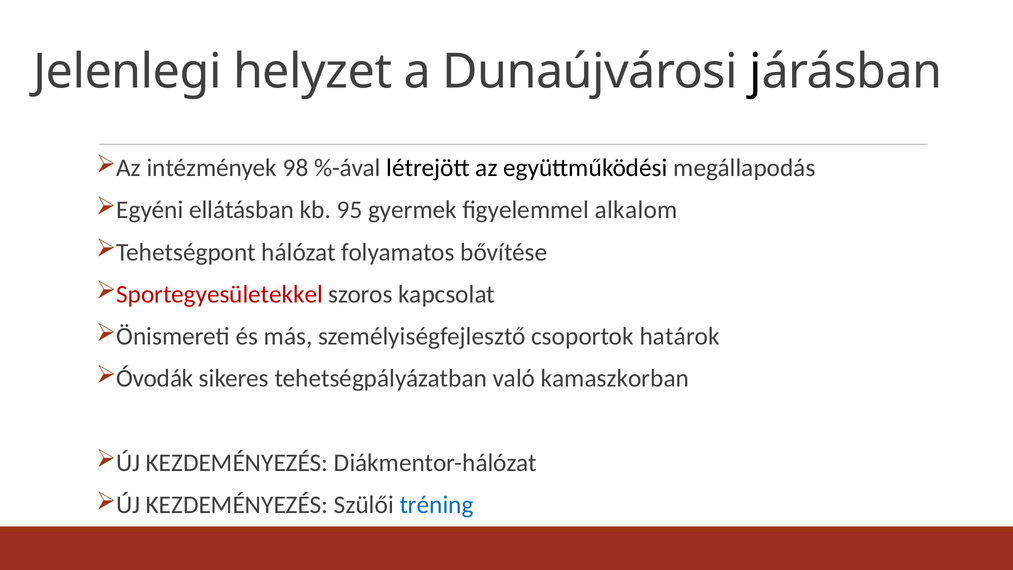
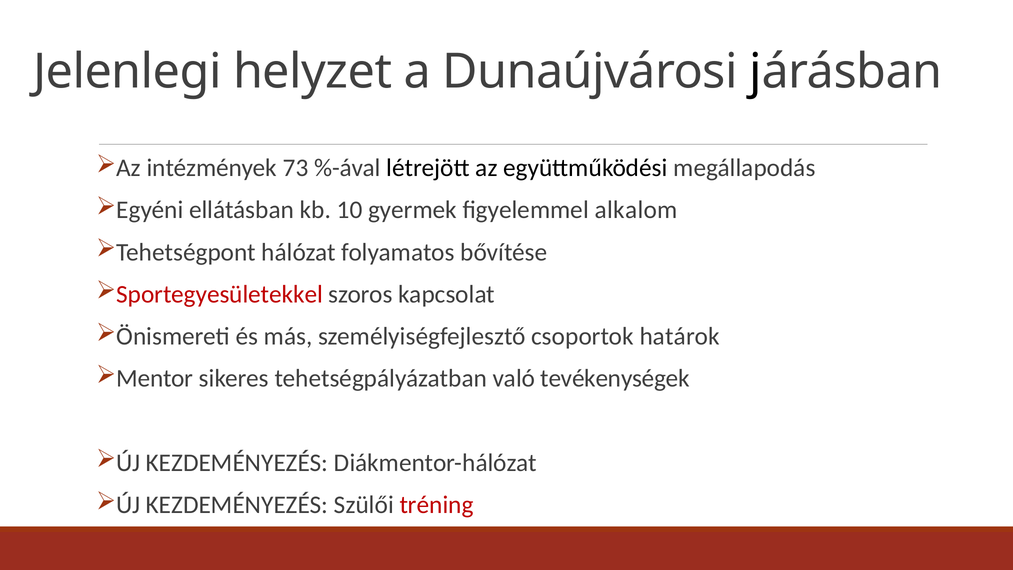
98: 98 -> 73
95: 95 -> 10
Óvodák: Óvodák -> Mentor
kamaszkorban: kamaszkorban -> tevékenységek
tréning colour: blue -> red
